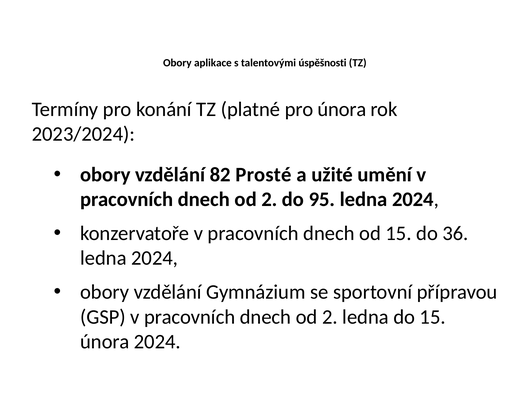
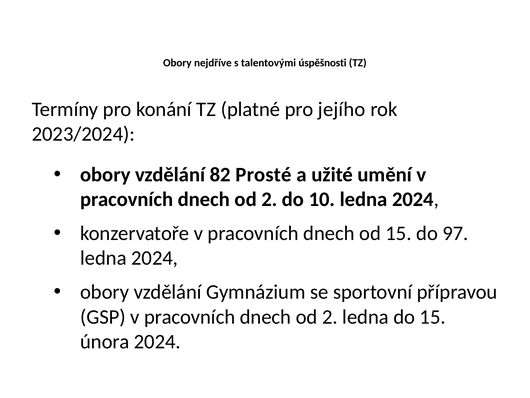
aplikace: aplikace -> nejdříve
pro února: února -> jejího
95: 95 -> 10
36: 36 -> 97
